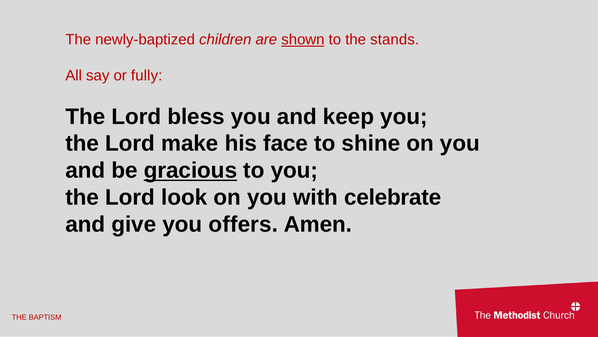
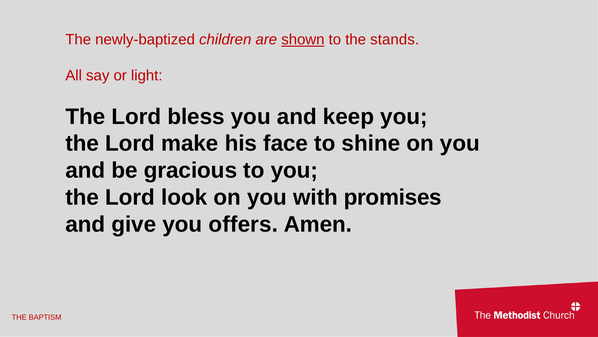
fully: fully -> light
gracious underline: present -> none
celebrate: celebrate -> promises
